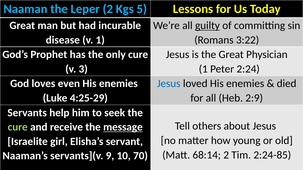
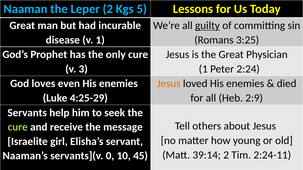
3:22: 3:22 -> 3:25
Jesus at (169, 84) colour: blue -> orange
message underline: present -> none
68:14: 68:14 -> 39:14
2:24-85: 2:24-85 -> 2:24-11
9: 9 -> 0
70: 70 -> 45
